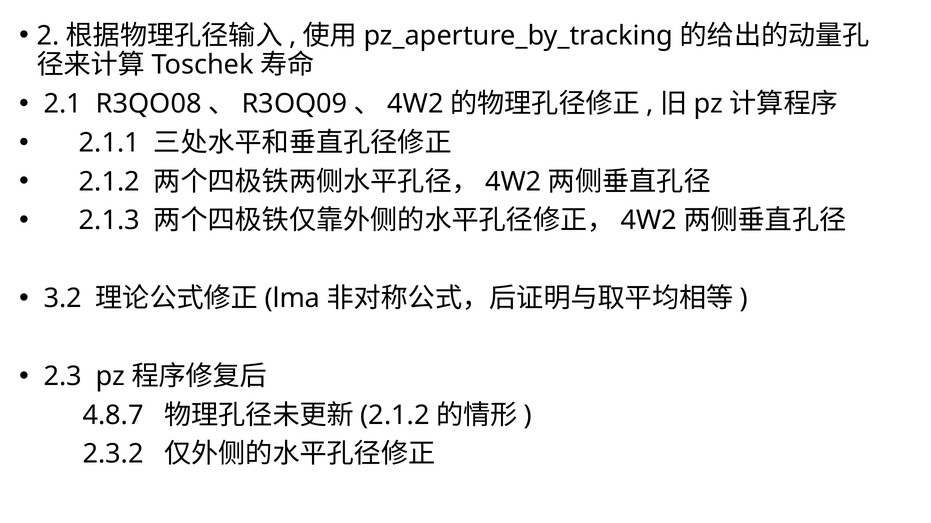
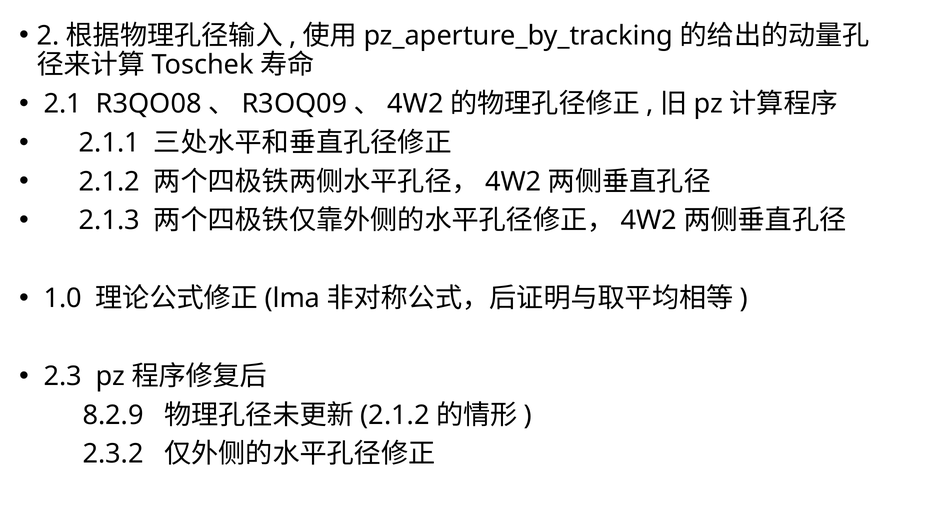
3.2: 3.2 -> 1.0
4.8.7: 4.8.7 -> 8.2.9
